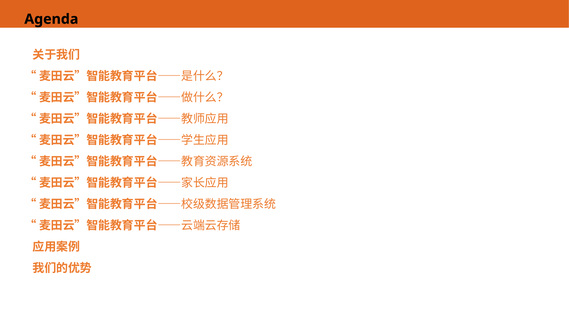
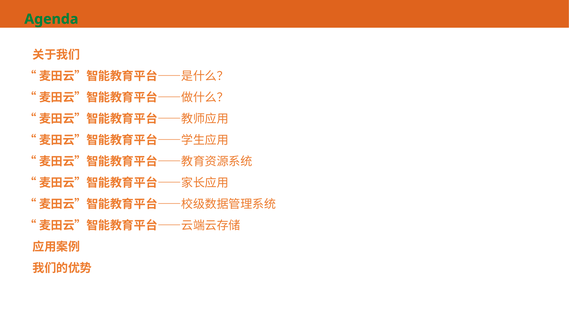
Agenda colour: black -> green
